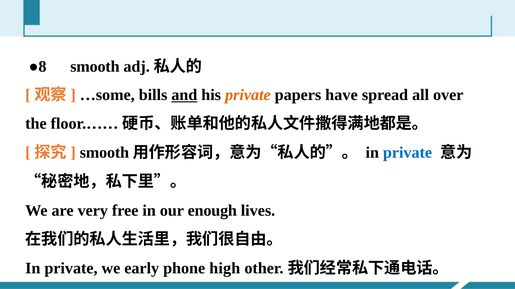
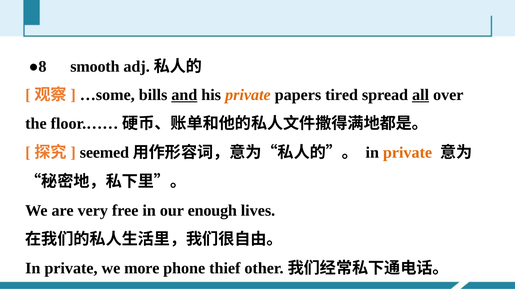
have: have -> tired
all underline: none -> present
smooth at (104, 153): smooth -> seemed
private at (408, 153) colour: blue -> orange
early: early -> more
high: high -> thief
